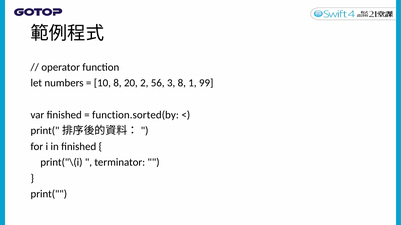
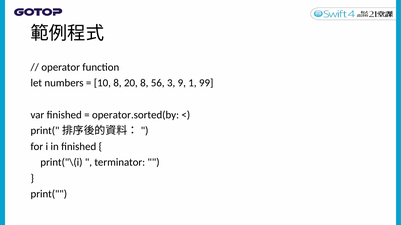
20 2: 2 -> 8
3 8: 8 -> 9
function.sorted(by: function.sorted(by -> operator.sorted(by
